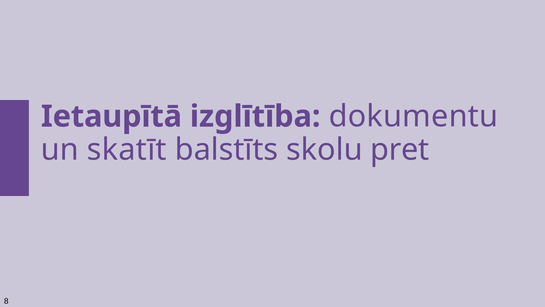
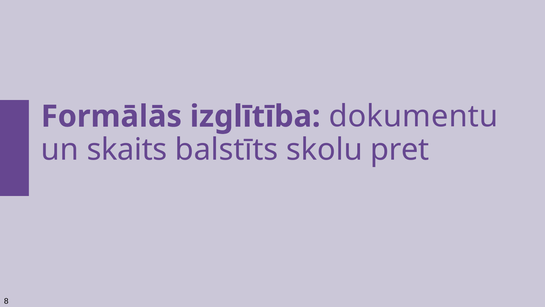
Ietaupītā: Ietaupītā -> Formālās
skatīt: skatīt -> skaits
